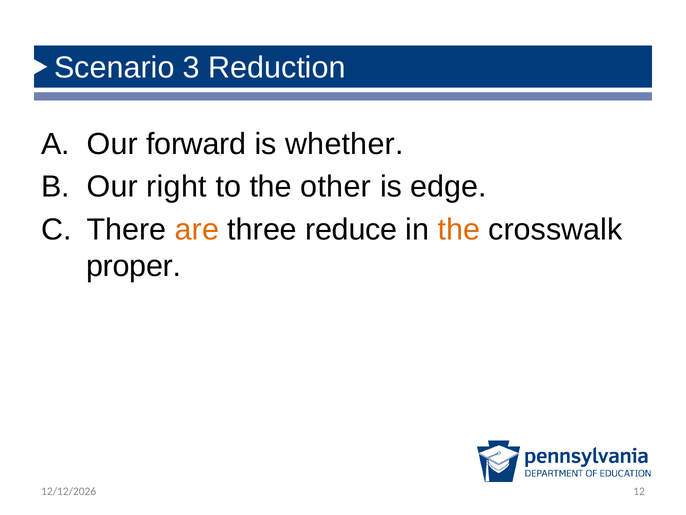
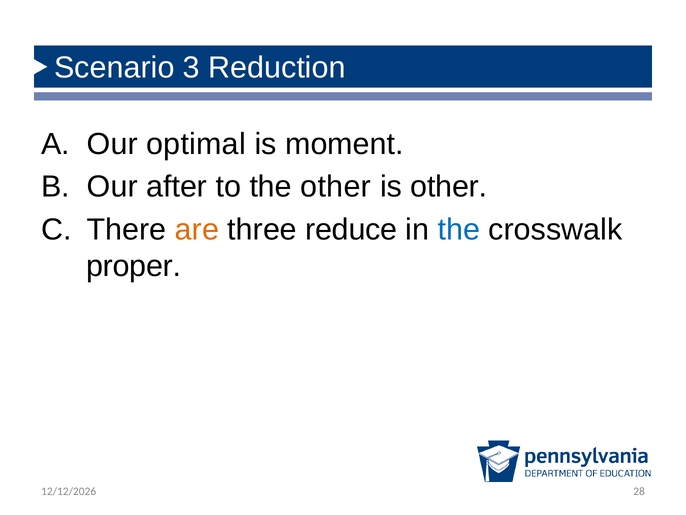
forward: forward -> optimal
whether: whether -> moment
right: right -> after
is edge: edge -> other
the at (459, 229) colour: orange -> blue
12: 12 -> 28
